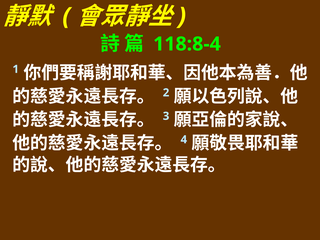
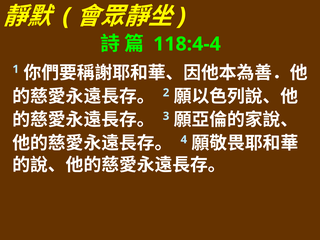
118:8-4: 118:8-4 -> 118:4-4
